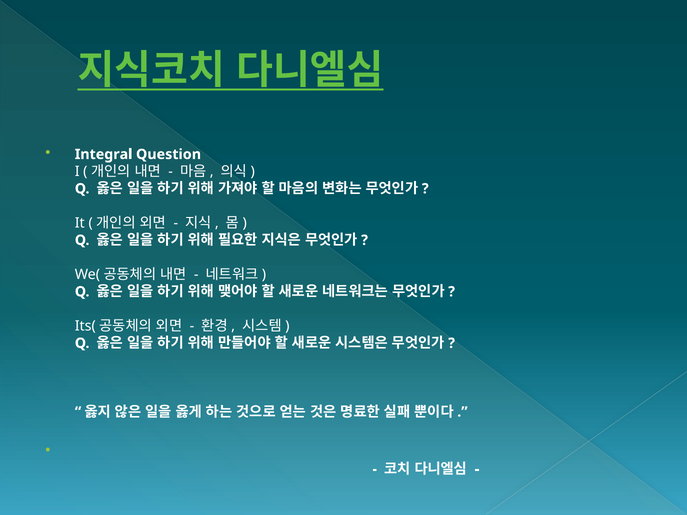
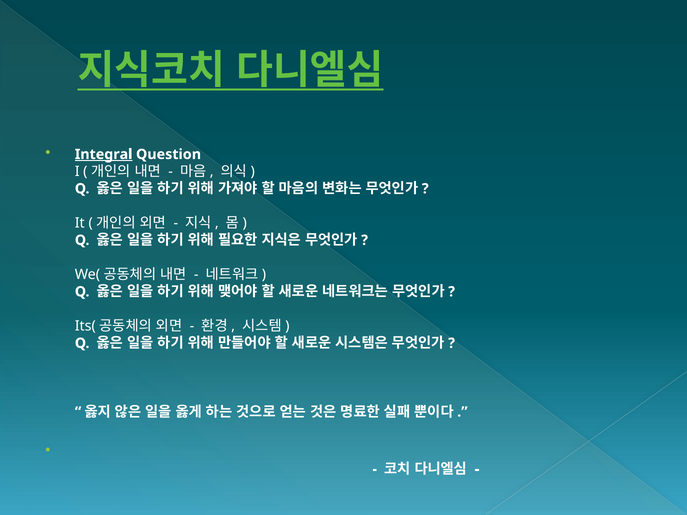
Integral underline: none -> present
